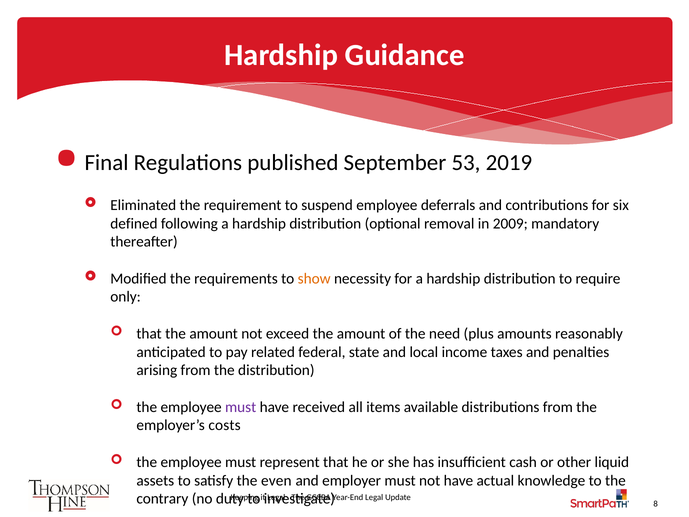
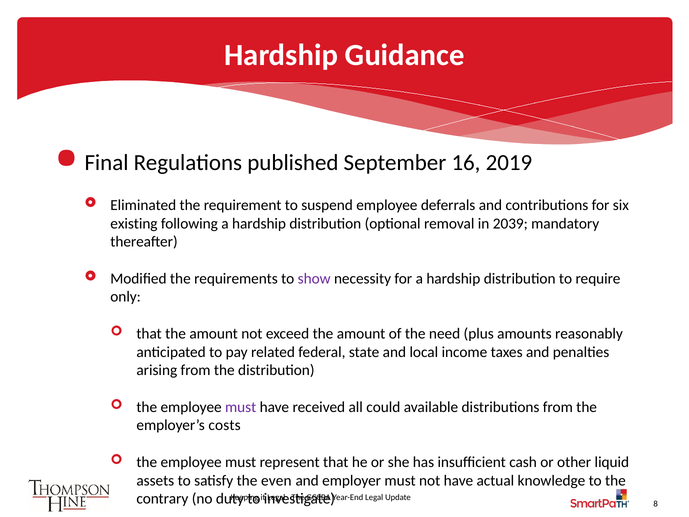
53: 53 -> 16
defined: defined -> existing
2009: 2009 -> 2039
show colour: orange -> purple
items: items -> could
